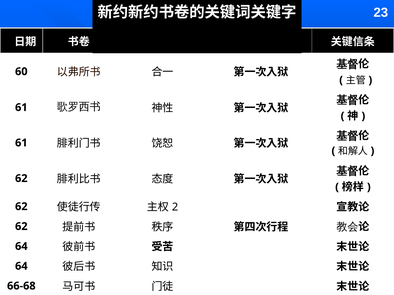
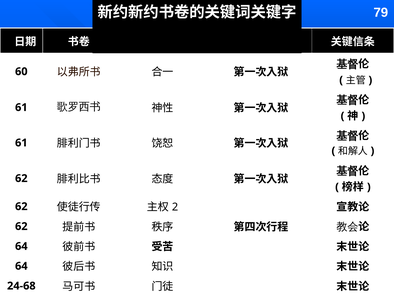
23: 23 -> 79
66-68: 66-68 -> 24-68
